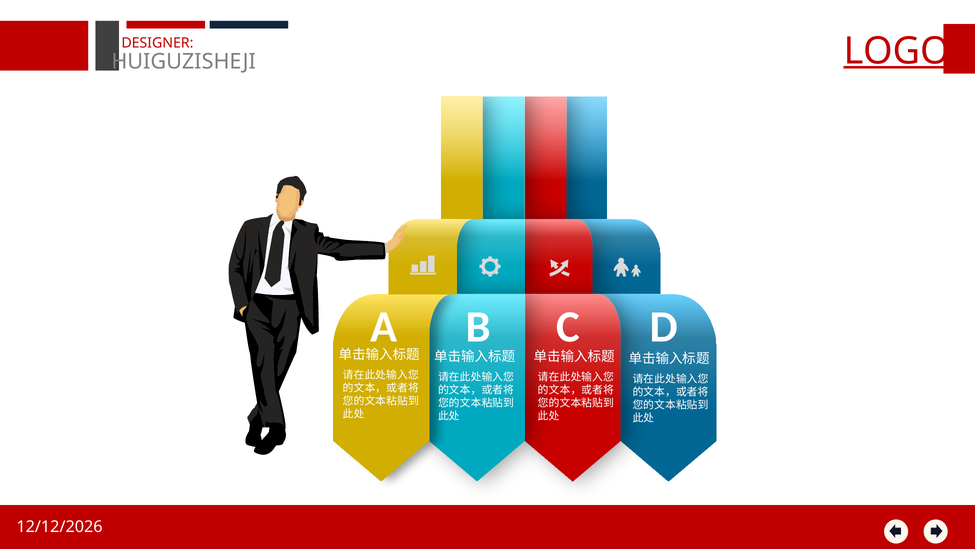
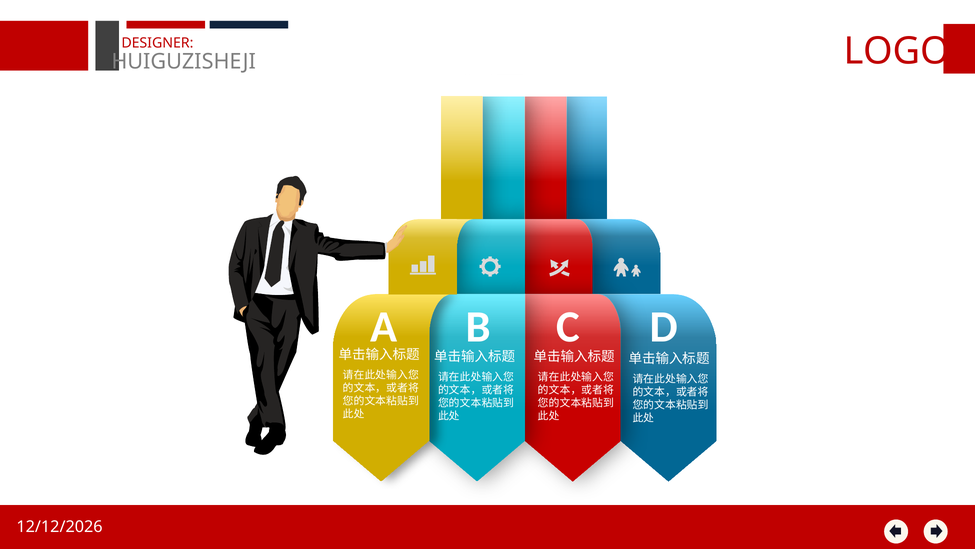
LOGO underline: present -> none
